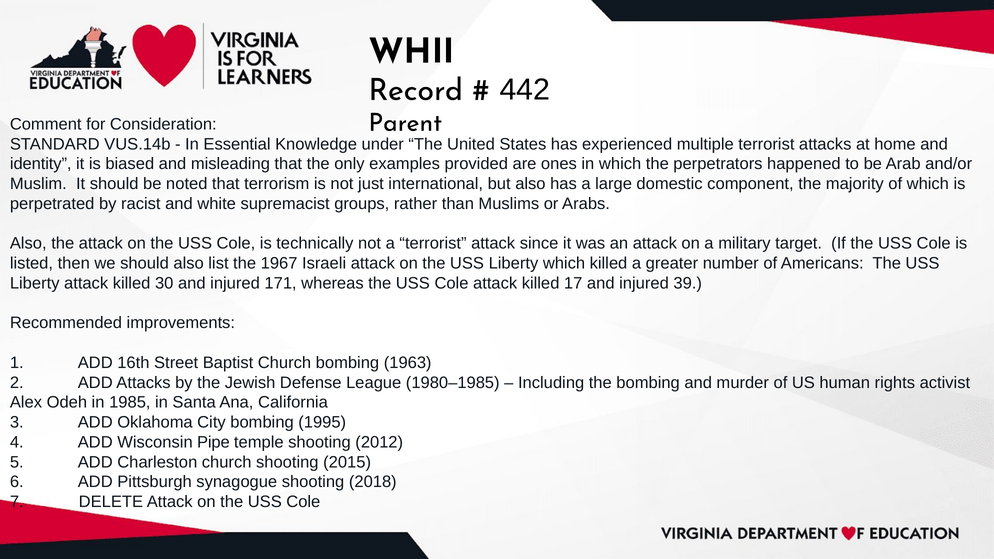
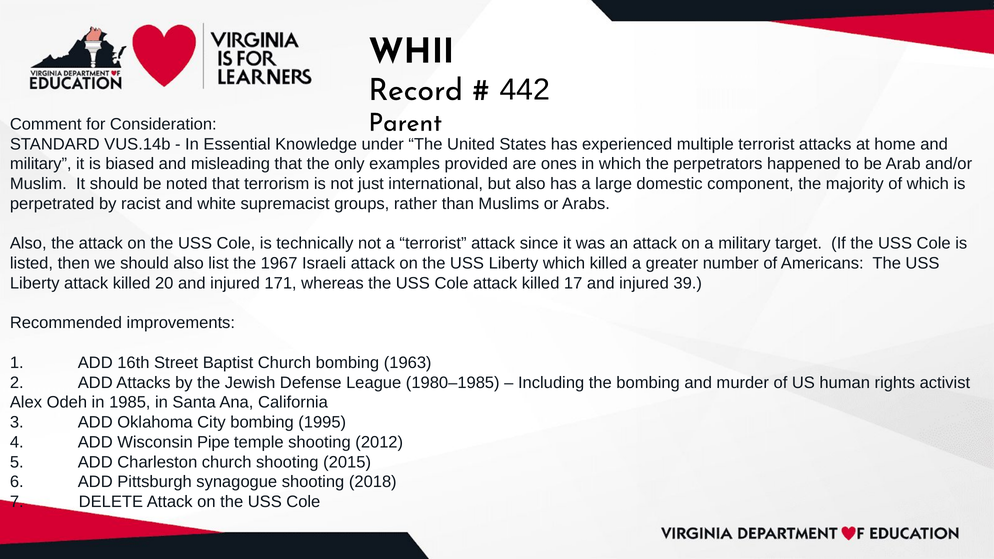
identity at (41, 164): identity -> military
30: 30 -> 20
